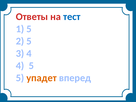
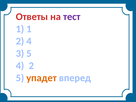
тест colour: blue -> purple
1 5: 5 -> 1
2 5: 5 -> 4
3 4: 4 -> 5
4 5: 5 -> 2
